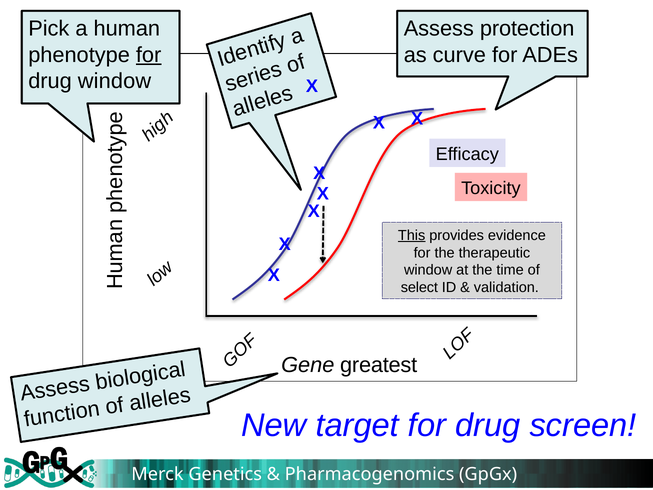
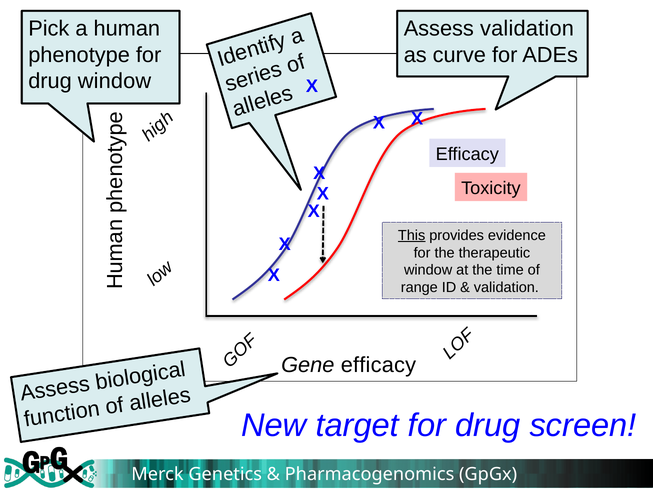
Assess protection: protection -> validation
for at (149, 55) underline: present -> none
select: select -> range
Gene greatest: greatest -> efficacy
